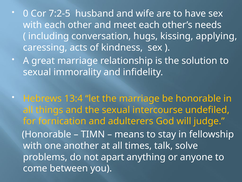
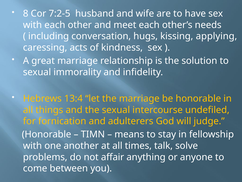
0: 0 -> 8
apart: apart -> affair
